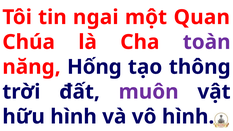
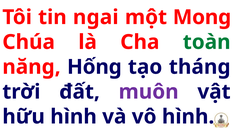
Quan: Quan -> Mong
toàn colour: purple -> green
thông: thông -> tháng
